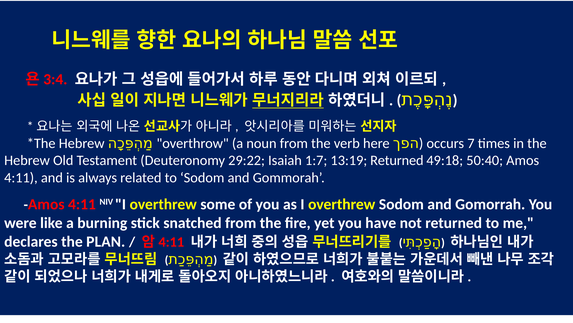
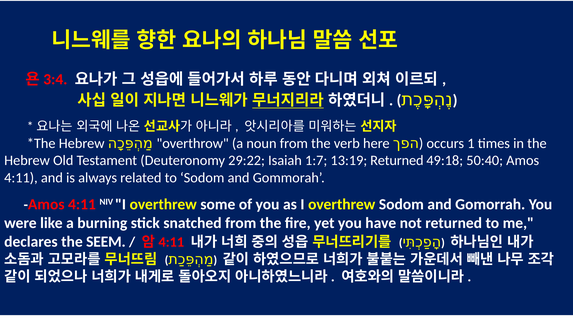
7: 7 -> 1
PLAN: PLAN -> SEEM
